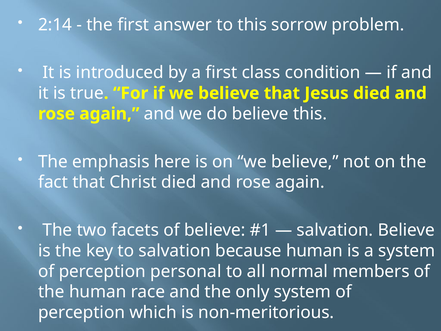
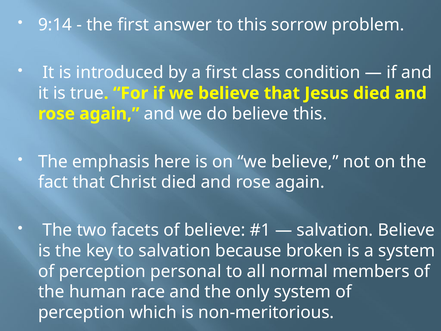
2:14: 2:14 -> 9:14
because human: human -> broken
